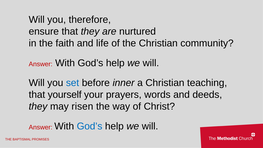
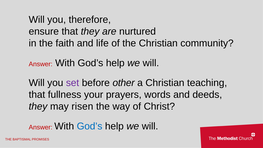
set colour: blue -> purple
inner: inner -> other
yourself: yourself -> fullness
